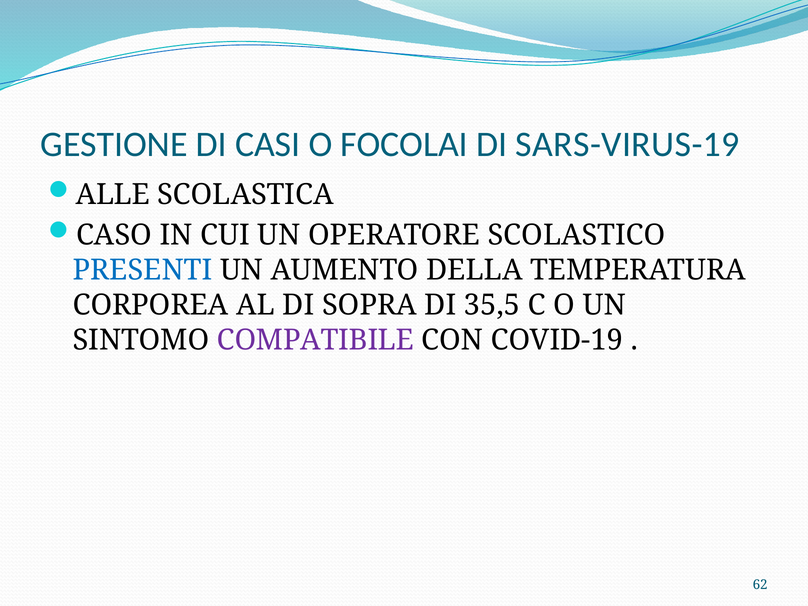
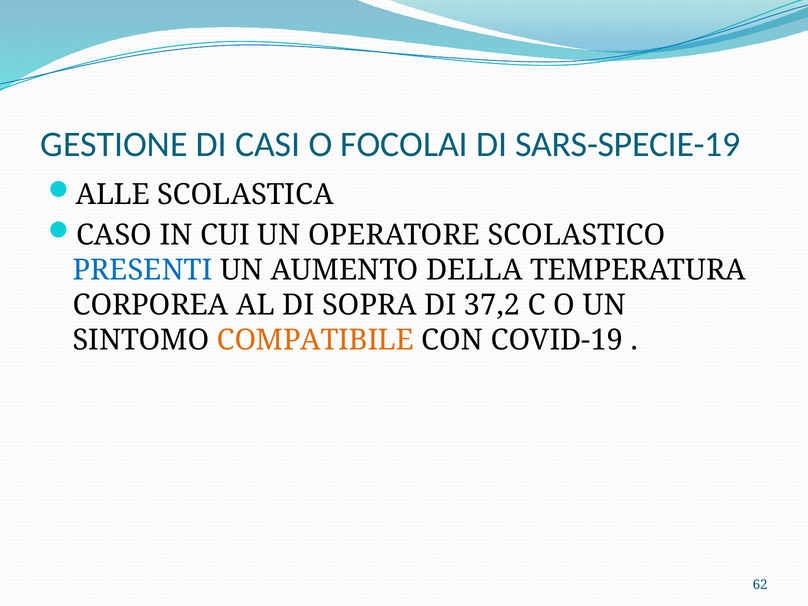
SARS-VIRUS-19: SARS-VIRUS-19 -> SARS-SPECIE-19
35,5: 35,5 -> 37,2
COMPATIBILE colour: purple -> orange
